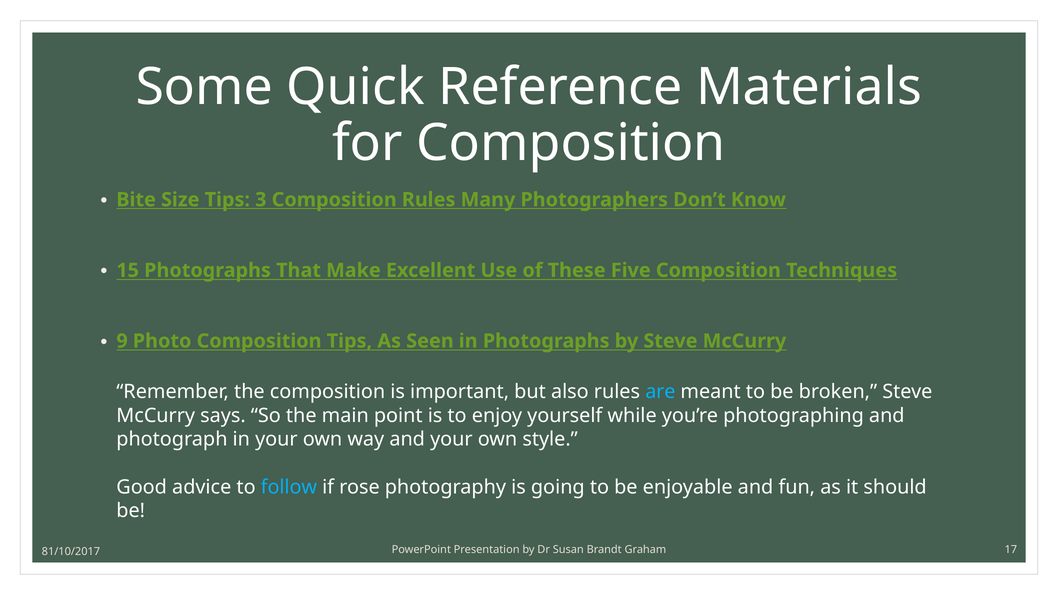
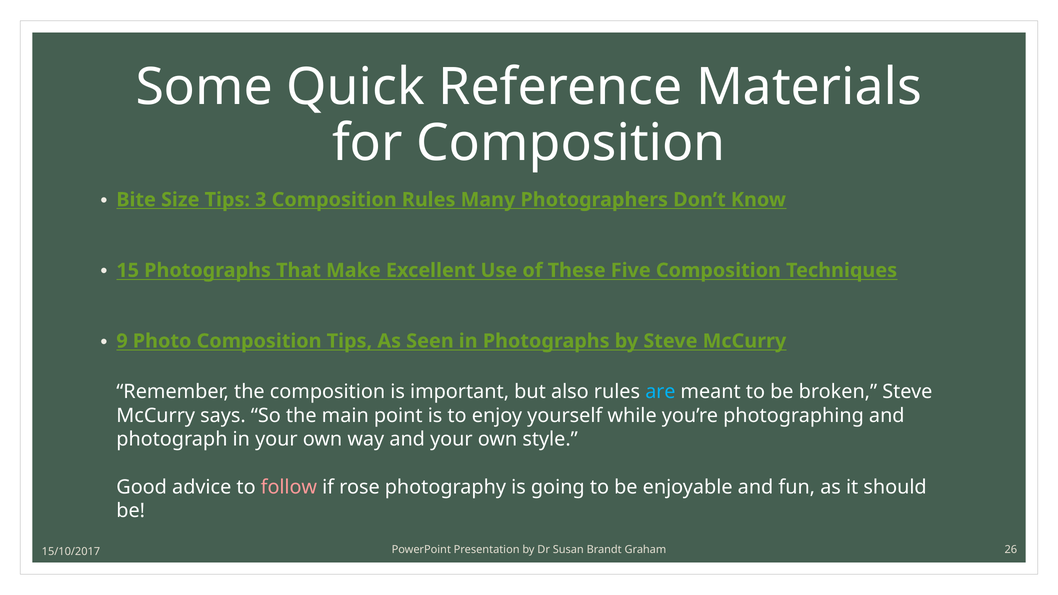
follow colour: light blue -> pink
17: 17 -> 26
81/10/2017: 81/10/2017 -> 15/10/2017
